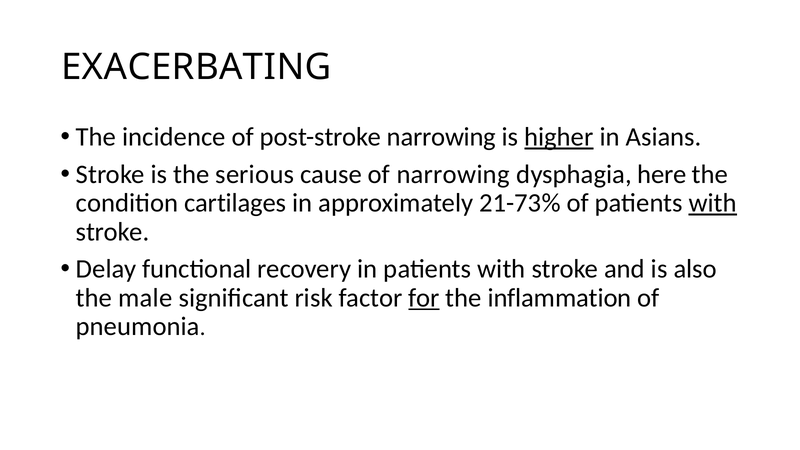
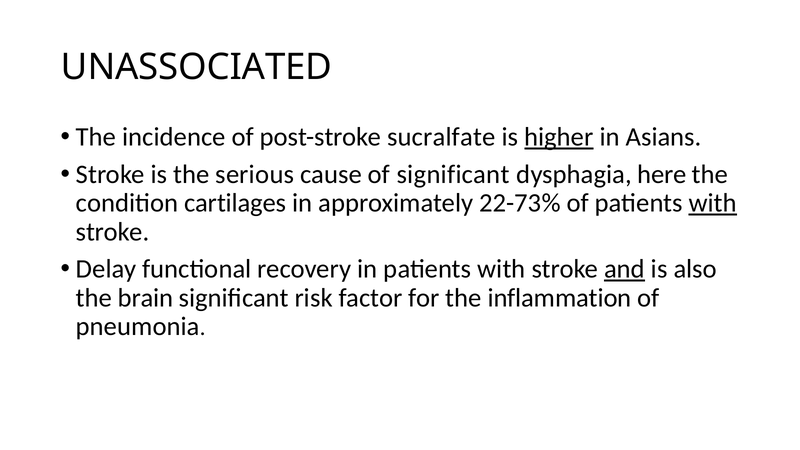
EXACERBATING: EXACERBATING -> UNASSOCIATED
post-stroke narrowing: narrowing -> sucralfate
of narrowing: narrowing -> significant
21-73%: 21-73% -> 22-73%
and underline: none -> present
male: male -> brain
for underline: present -> none
